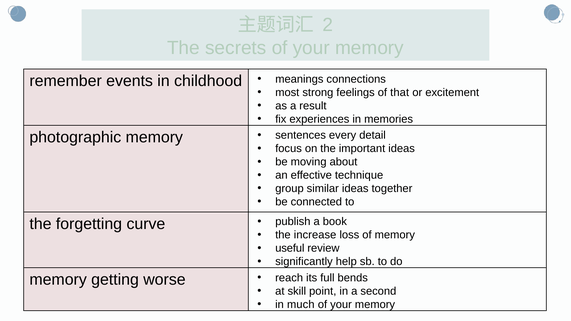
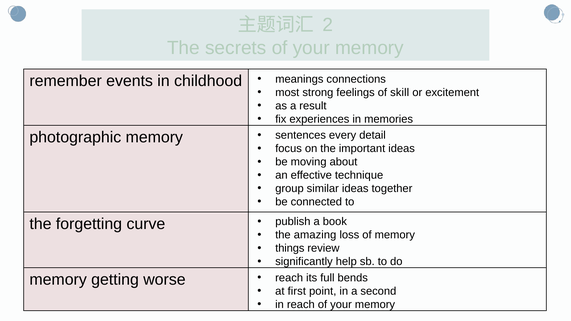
that: that -> skill
increase: increase -> amazing
useful: useful -> things
skill: skill -> first
in much: much -> reach
